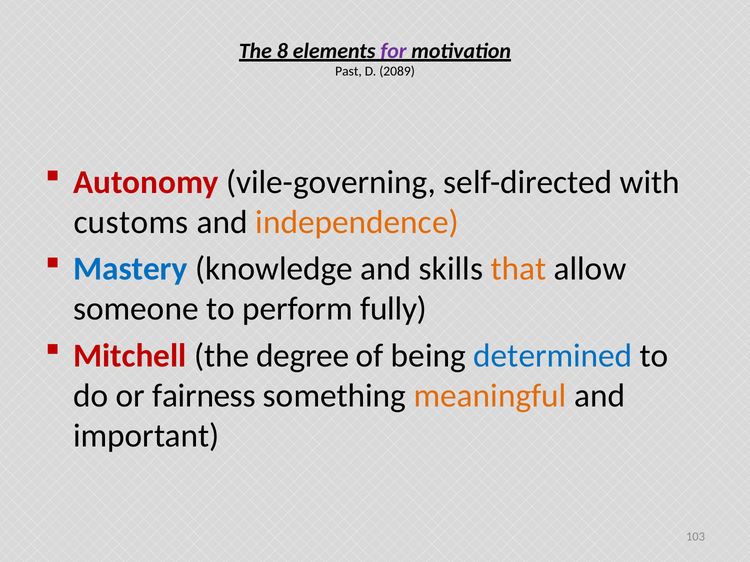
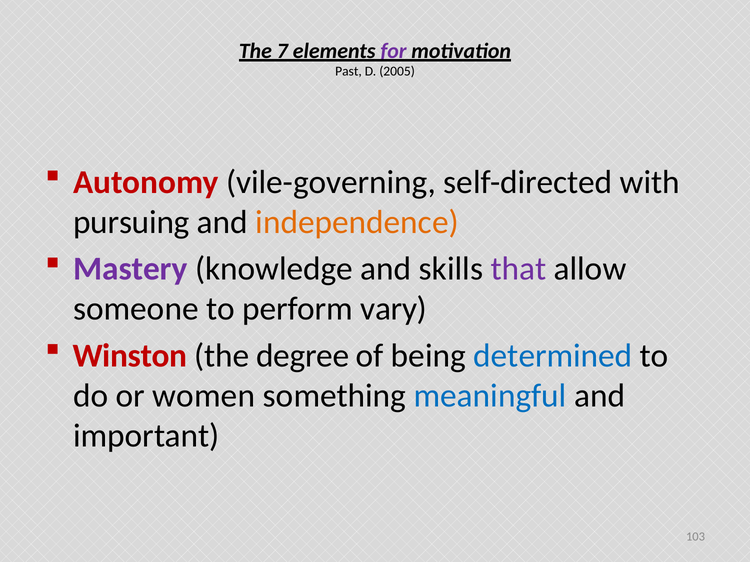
8: 8 -> 7
2089: 2089 -> 2005
customs: customs -> pursuing
Mastery colour: blue -> purple
that colour: orange -> purple
fully: fully -> vary
Mitchell: Mitchell -> Winston
fairness: fairness -> women
meaningful colour: orange -> blue
